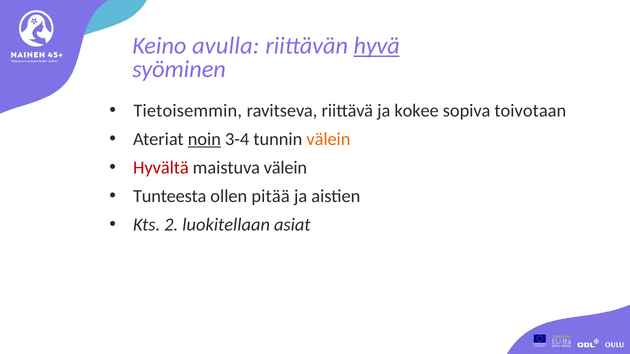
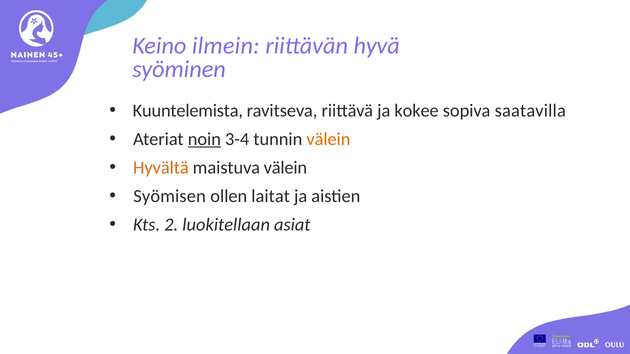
avulla: avulla -> ilmein
hyvä underline: present -> none
Tietoisemmin: Tietoisemmin -> Kuuntelemista
toivotaan: toivotaan -> saatavilla
Hyvältä colour: red -> orange
Tunteesta: Tunteesta -> Syömisen
pitää: pitää -> laitat
